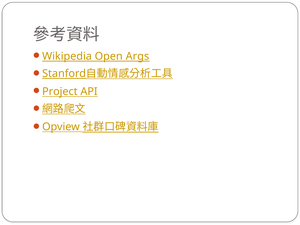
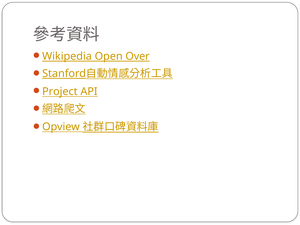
Args: Args -> Over
